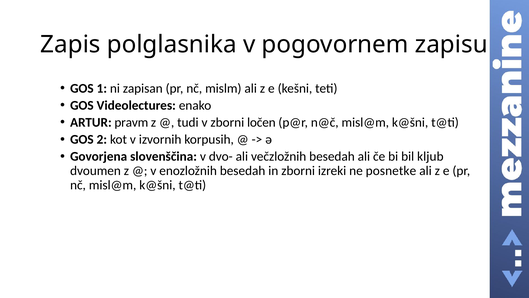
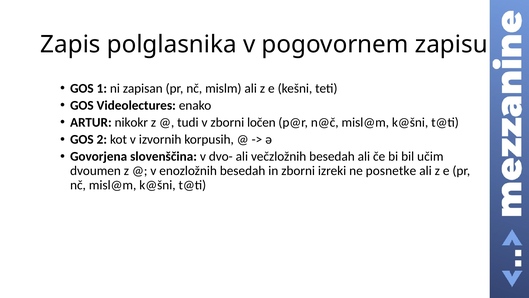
pravm: pravm -> nikokr
kljub: kljub -> učim
